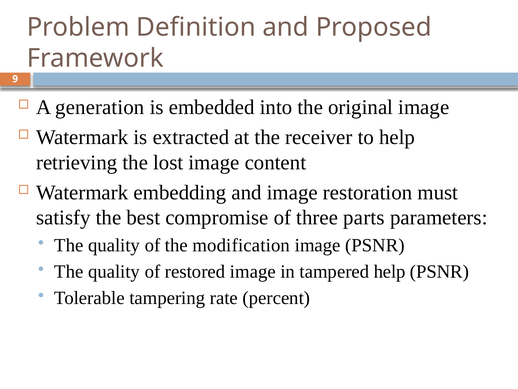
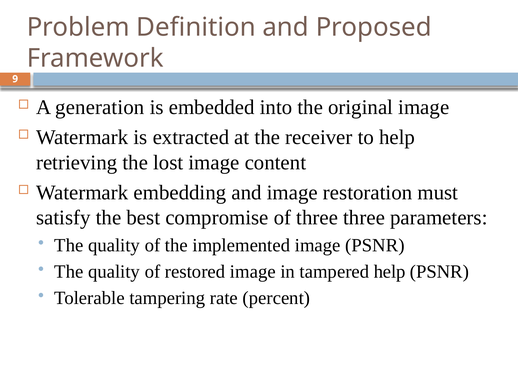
three parts: parts -> three
modification: modification -> implemented
